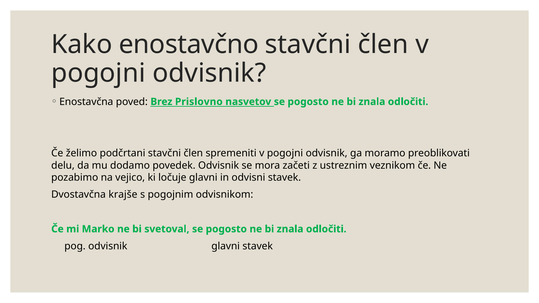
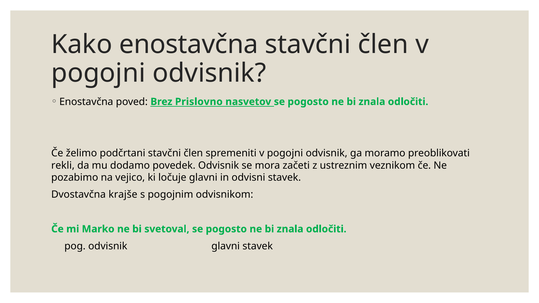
Kako enostavčno: enostavčno -> enostavčna
delu: delu -> rekli
